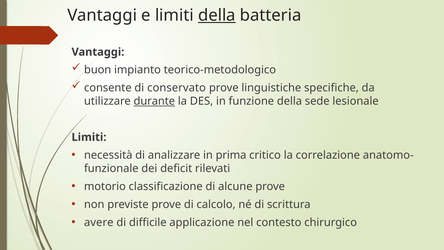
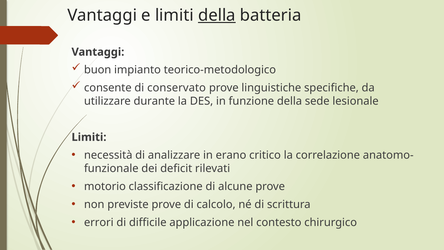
durante underline: present -> none
prima: prima -> erano
avere: avere -> errori
